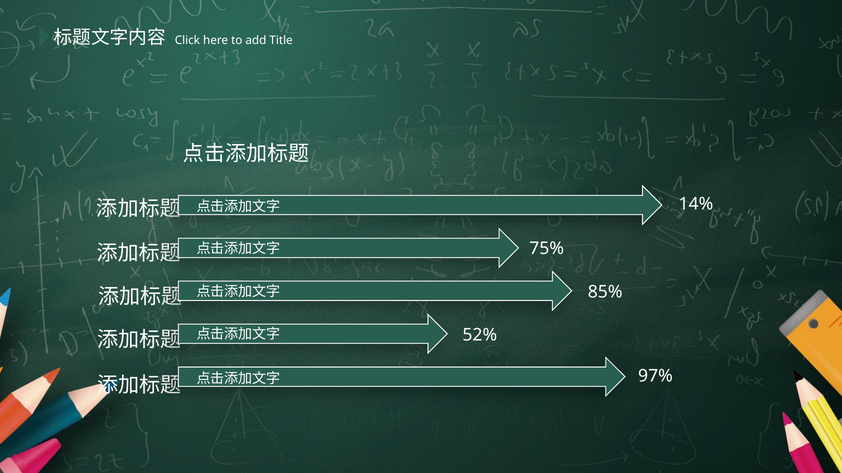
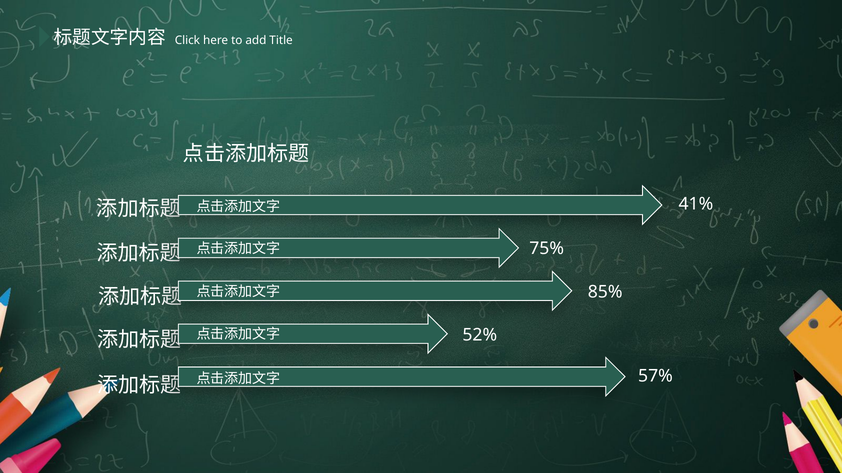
14%: 14% -> 41%
97%: 97% -> 57%
